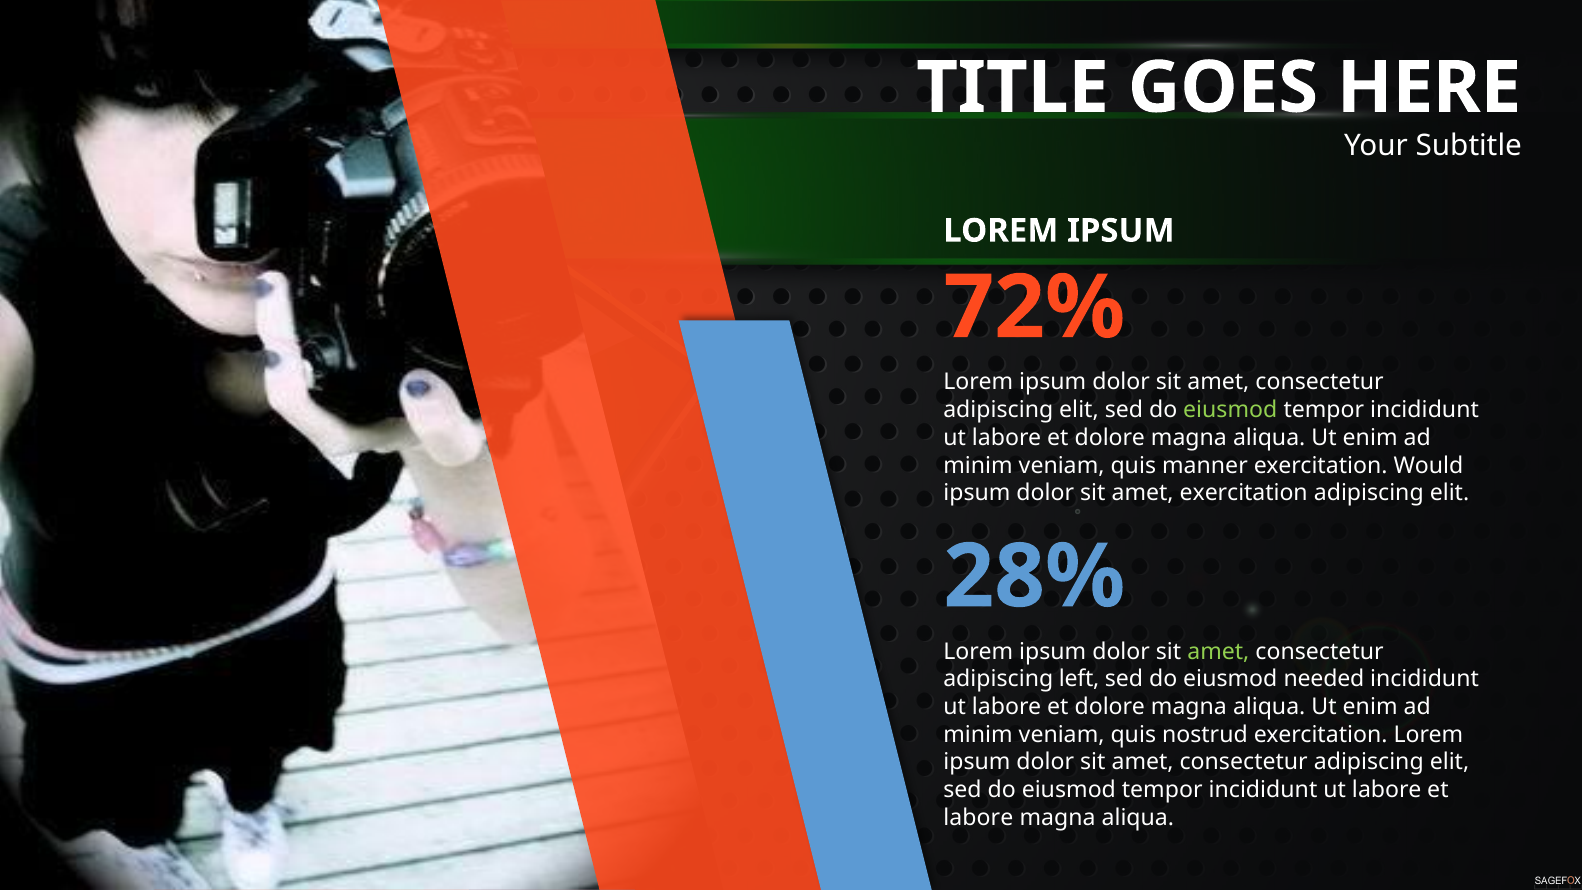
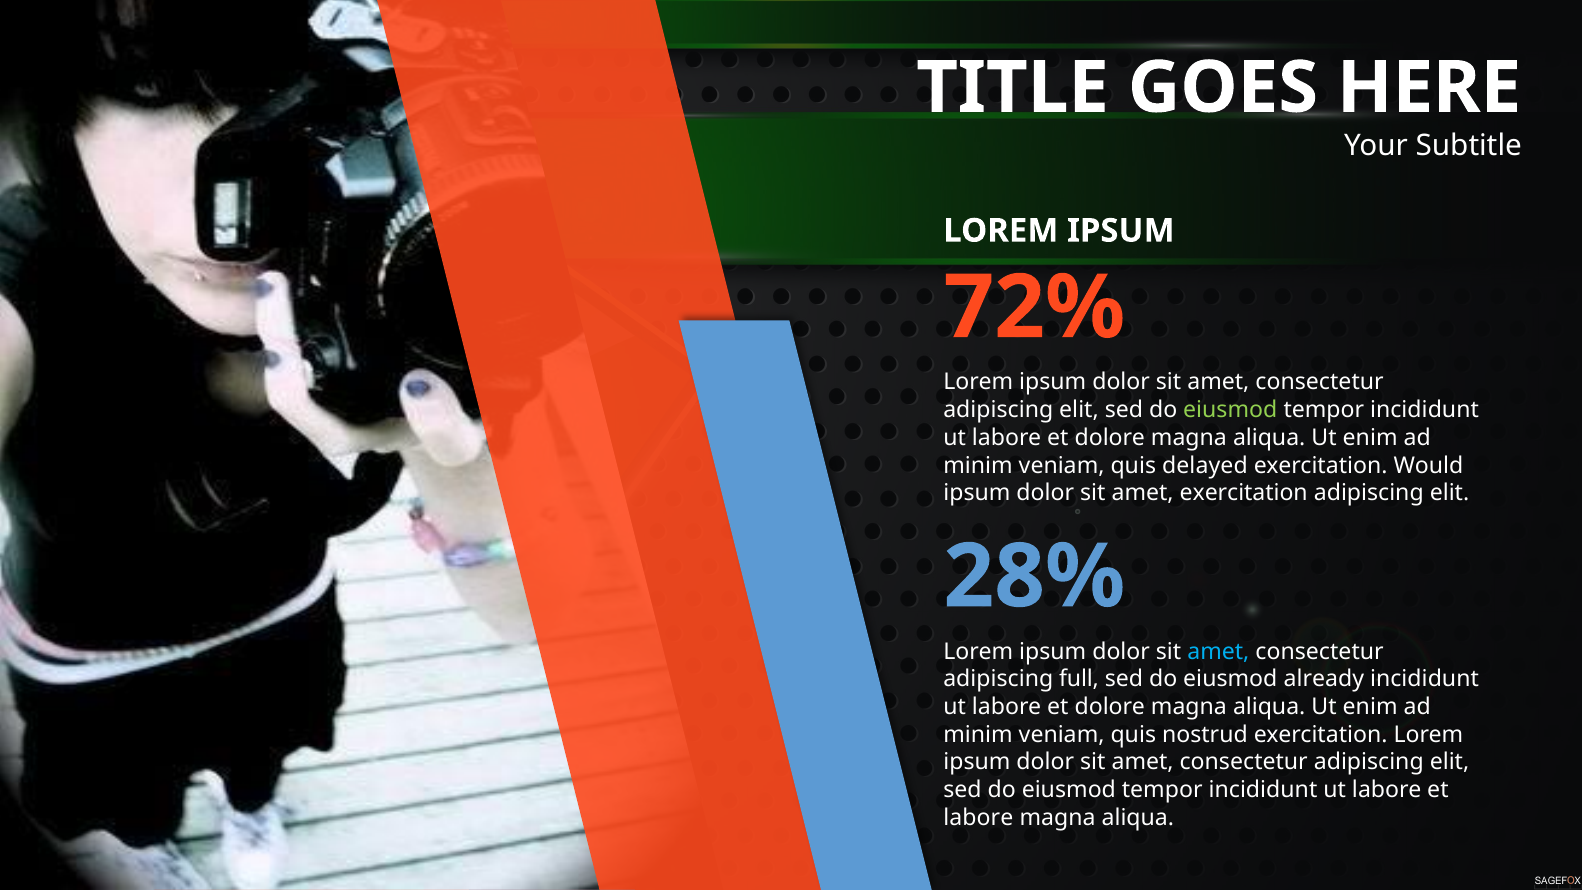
manner: manner -> delayed
amet at (1218, 651) colour: light green -> light blue
left: left -> full
needed: needed -> already
